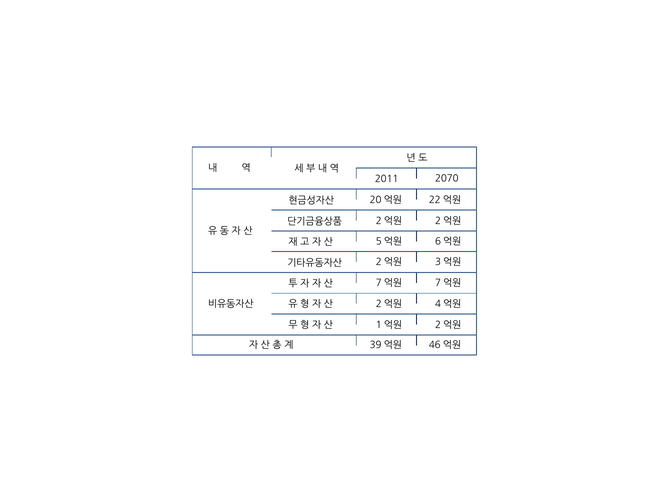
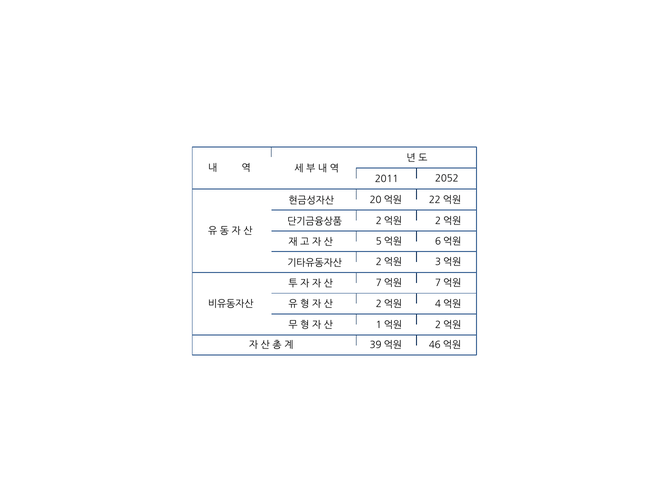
2070: 2070 -> 2052
